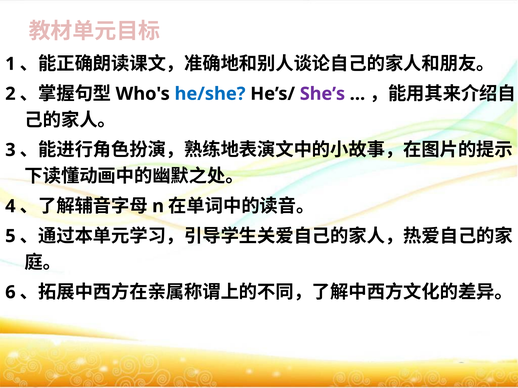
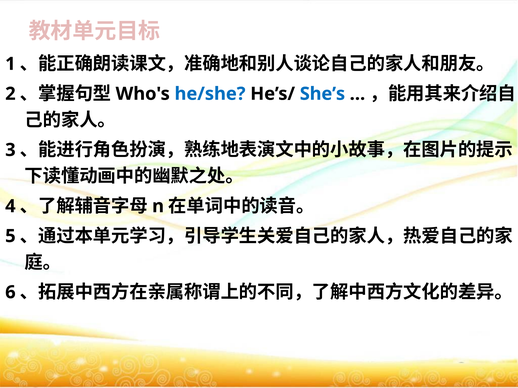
She’s colour: purple -> blue
